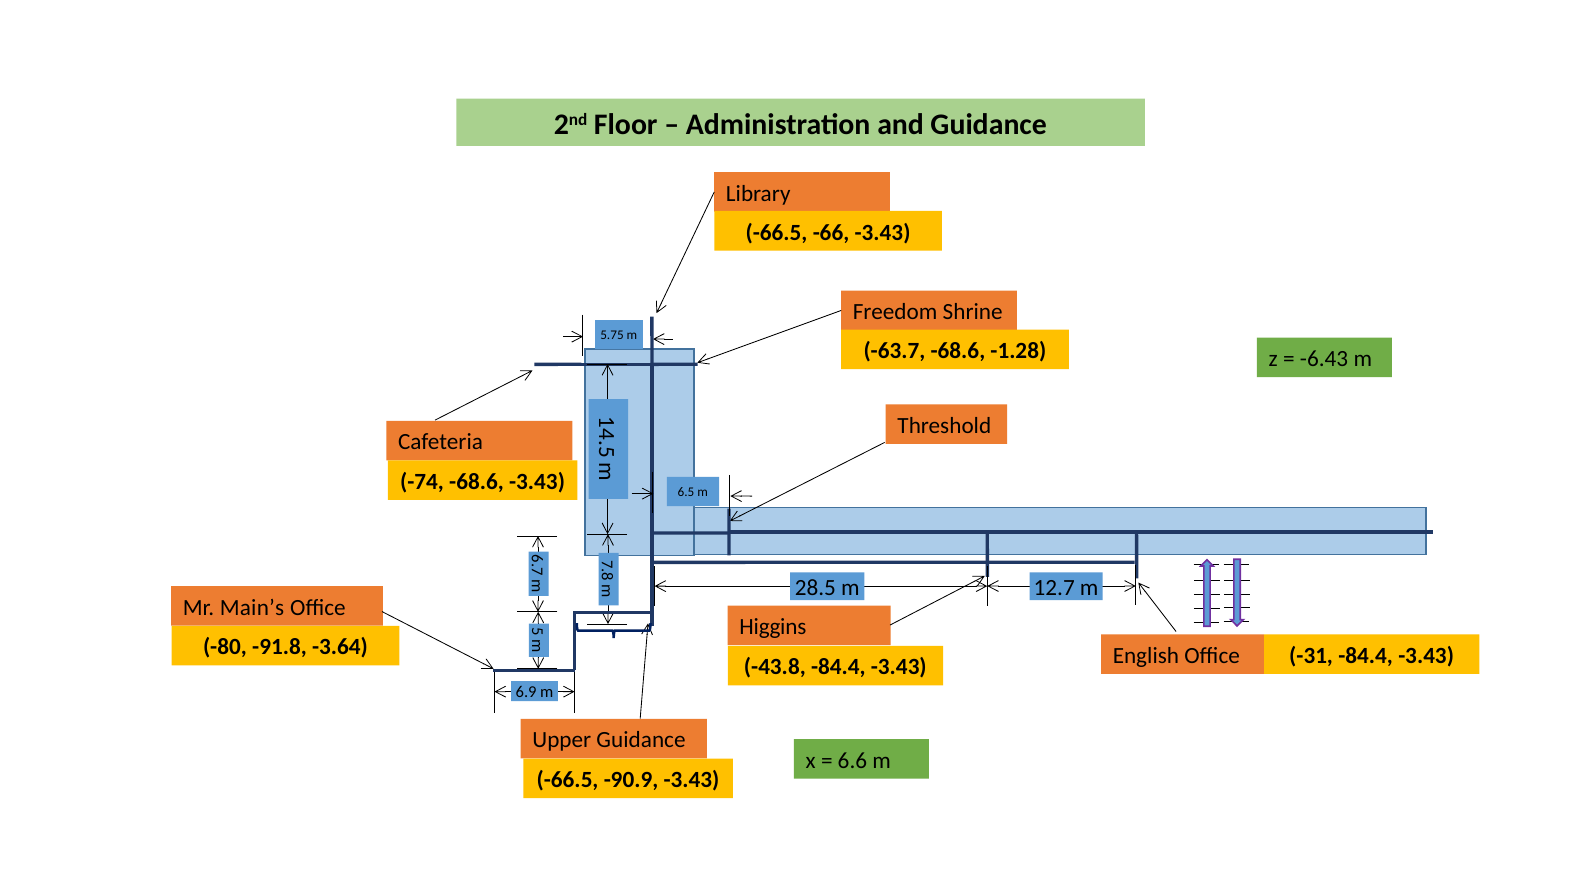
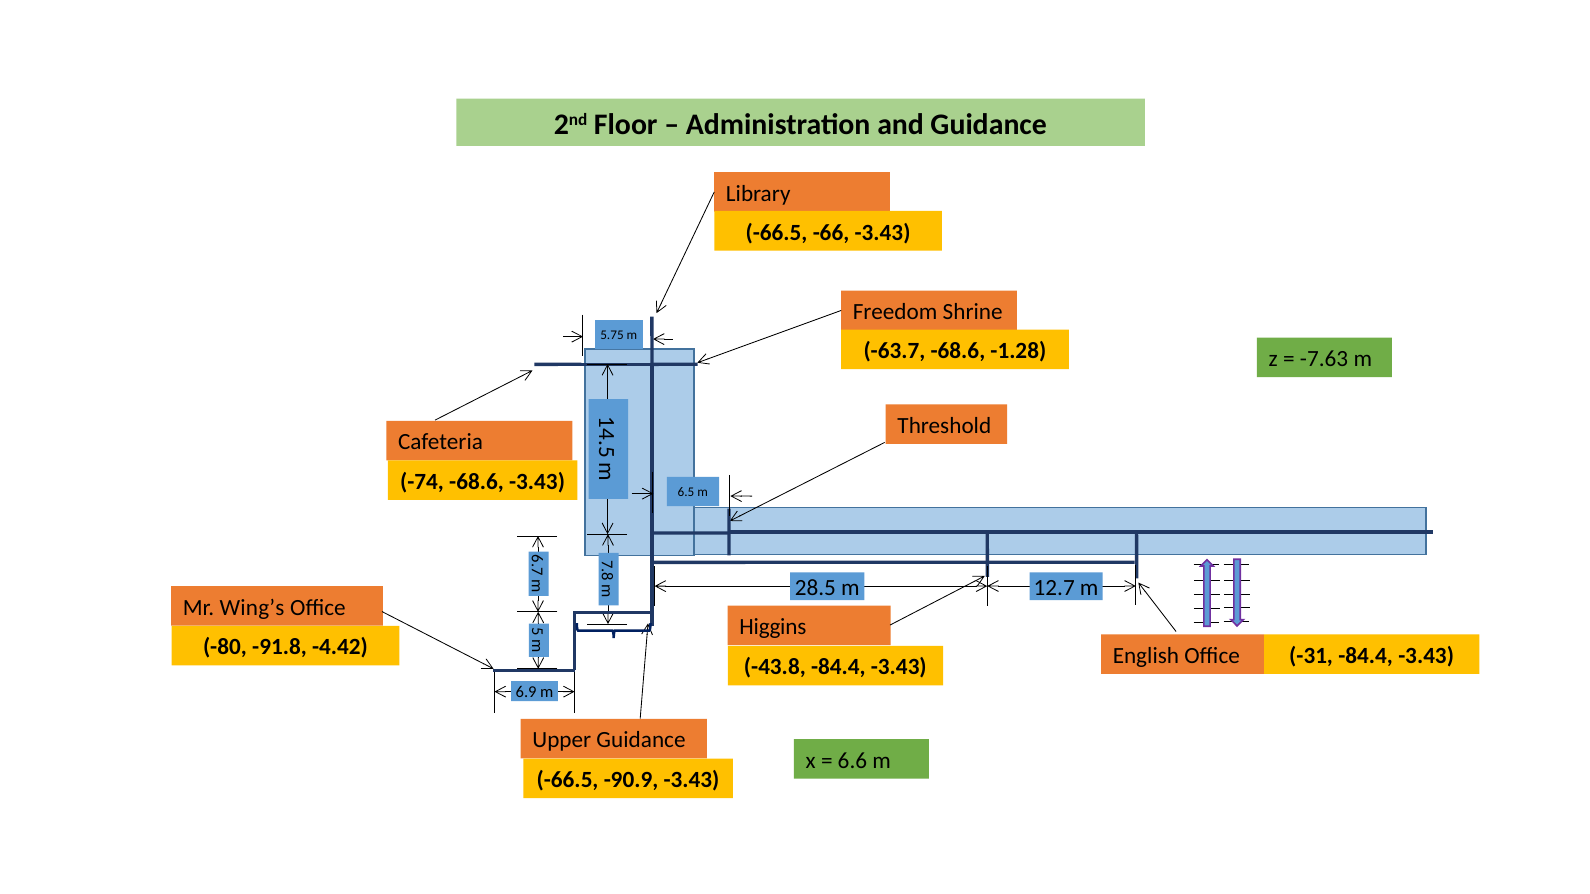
-6.43: -6.43 -> -7.63
Main’s: Main’s -> Wing’s
-3.64: -3.64 -> -4.42
